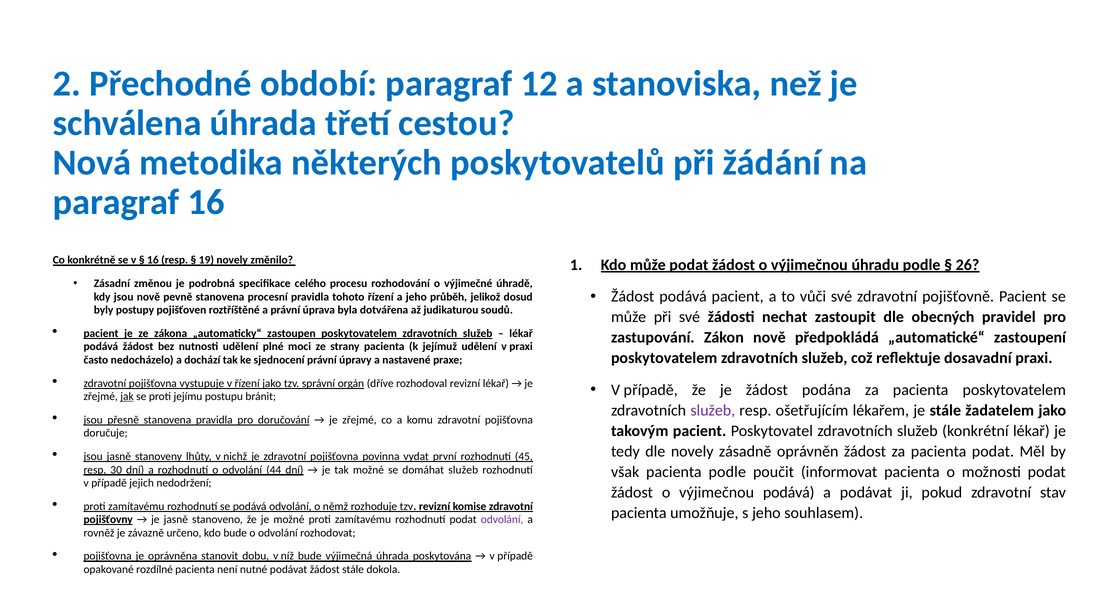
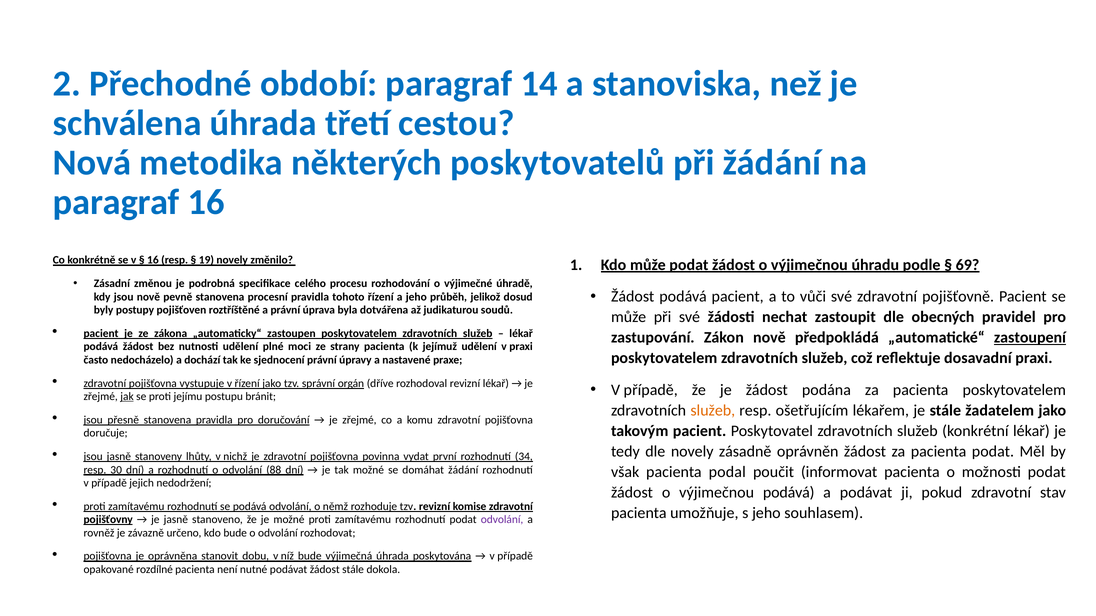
12: 12 -> 14
26: 26 -> 69
zastoupení underline: none -> present
služeb at (713, 411) colour: purple -> orange
45: 45 -> 34
44: 44 -> 88
domáhat služeb: služeb -> žádání
pacienta podle: podle -> podal
